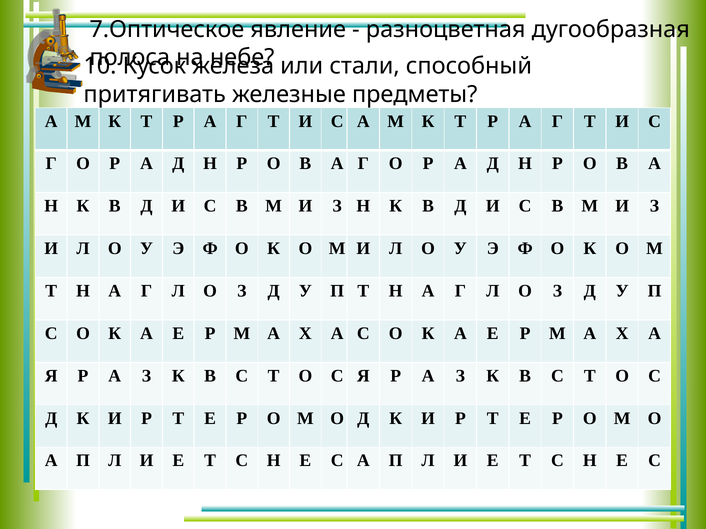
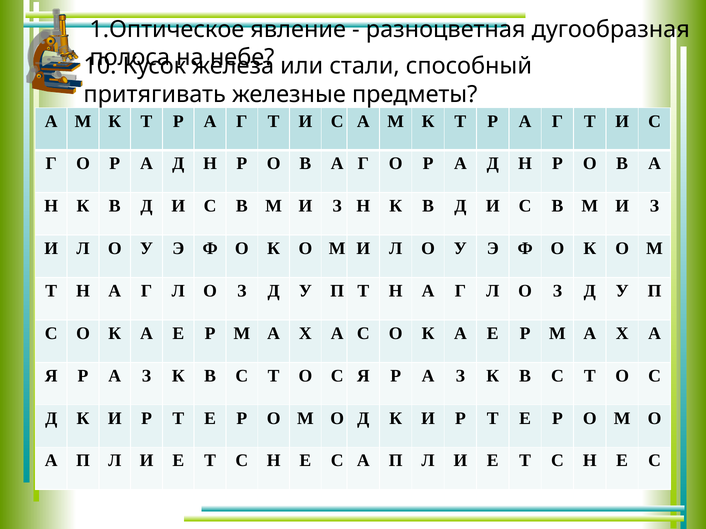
7.Оптическое: 7.Оптическое -> 1.Оптическое
